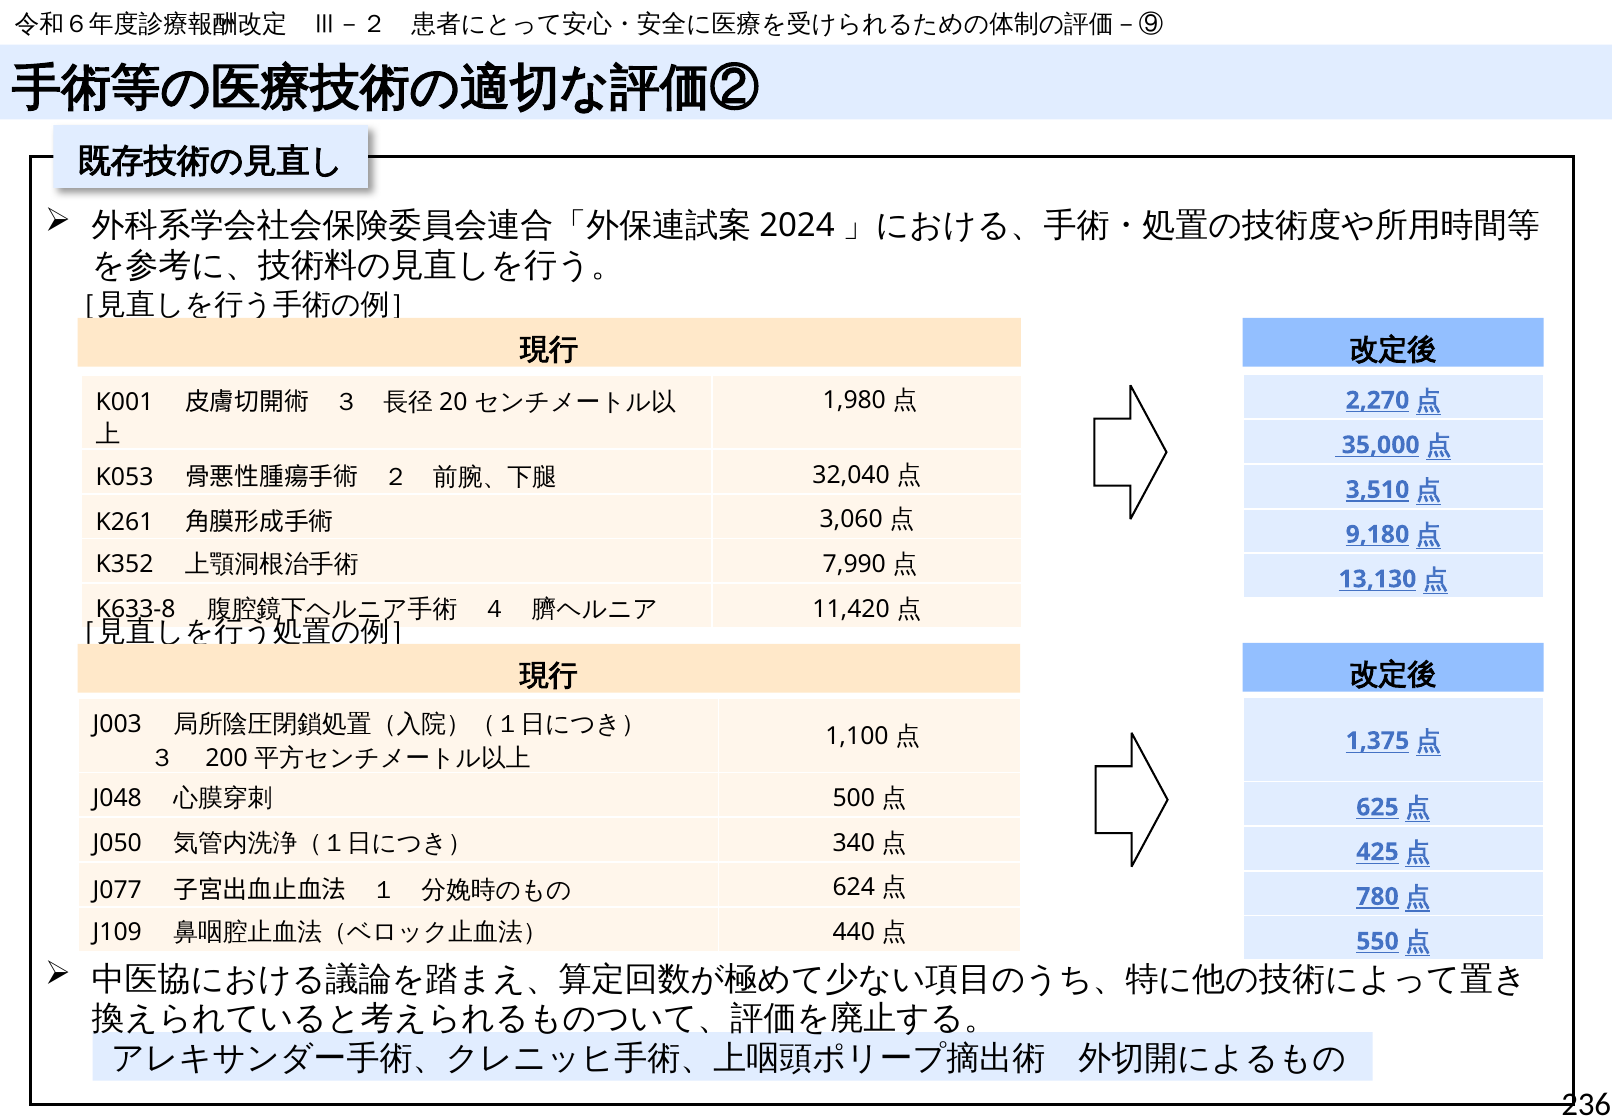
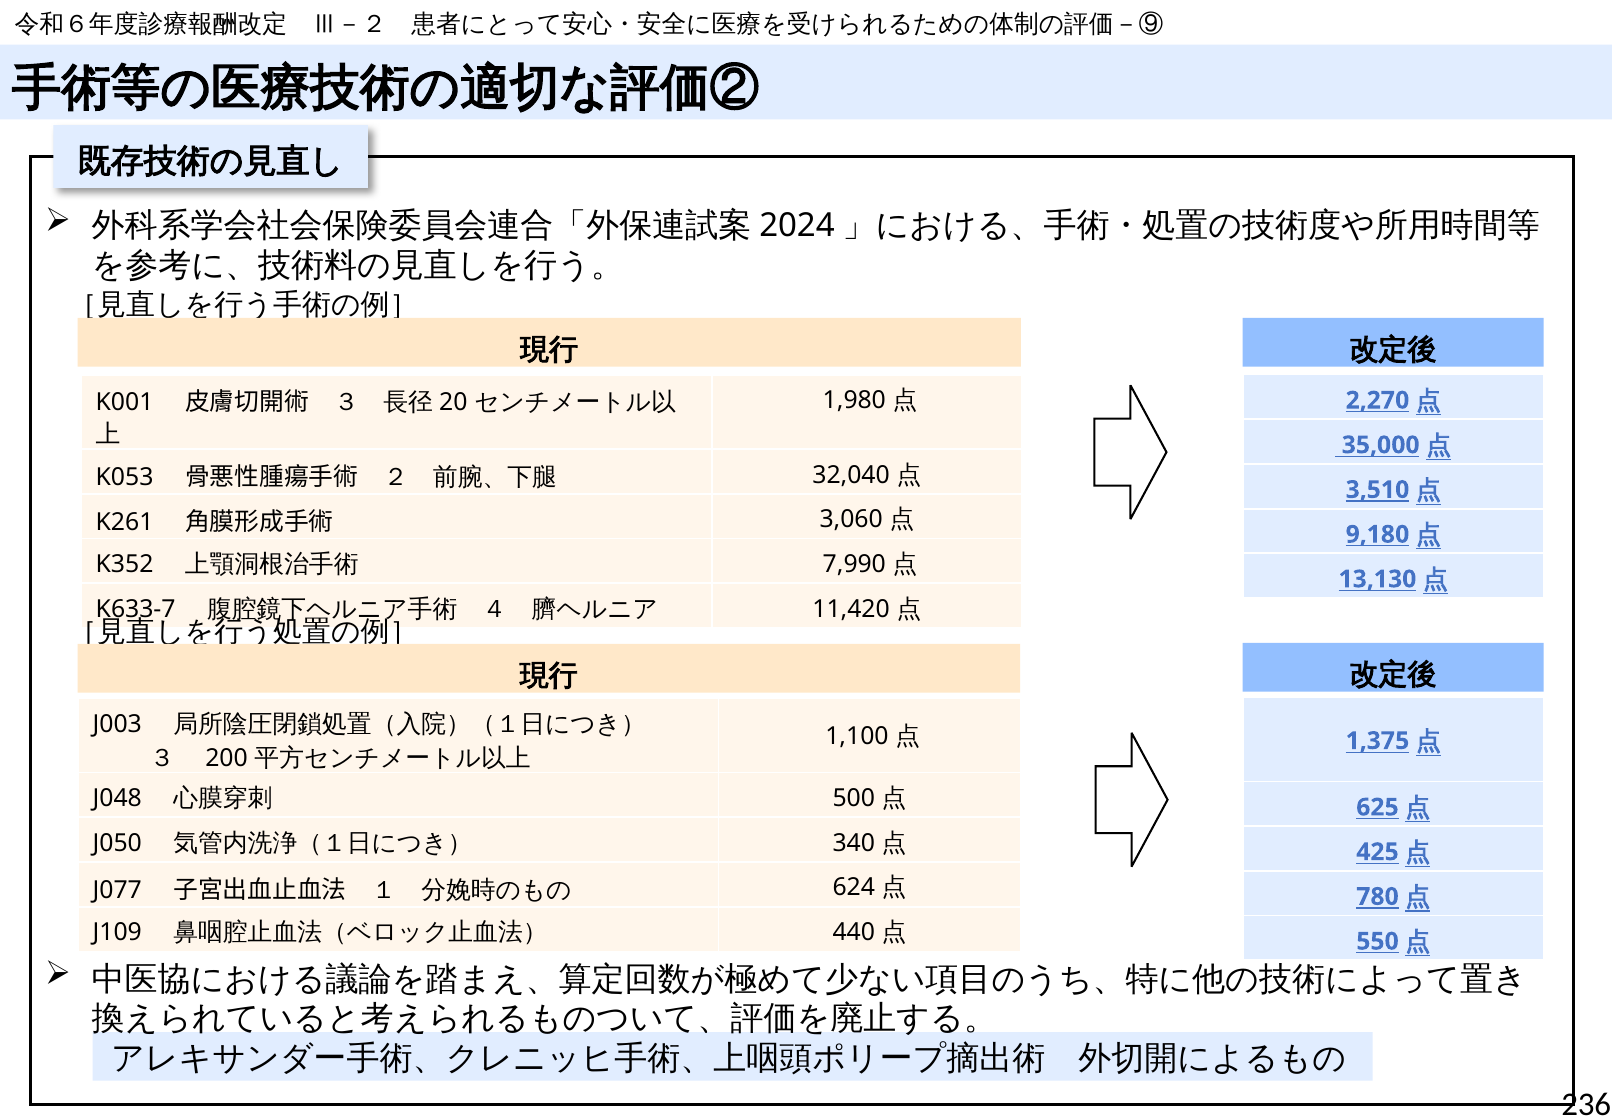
K633-8: K633-8 -> K633-7
